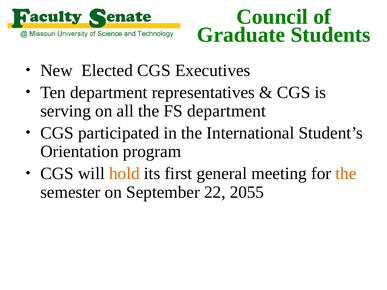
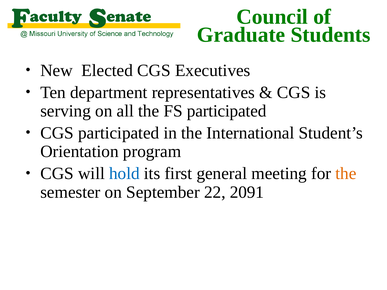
FS department: department -> participated
hold colour: orange -> blue
2055: 2055 -> 2091
